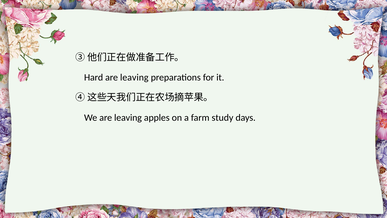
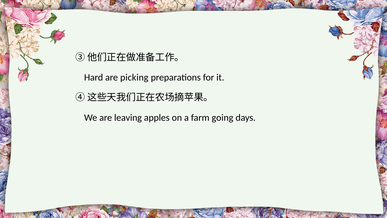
leaving at (134, 77): leaving -> picking
study: study -> going
